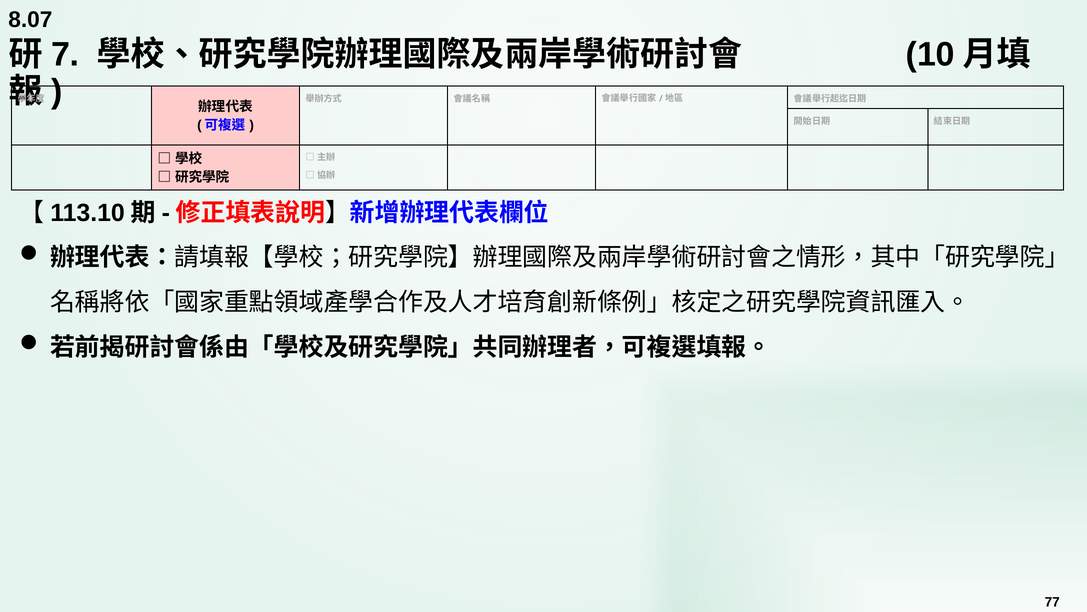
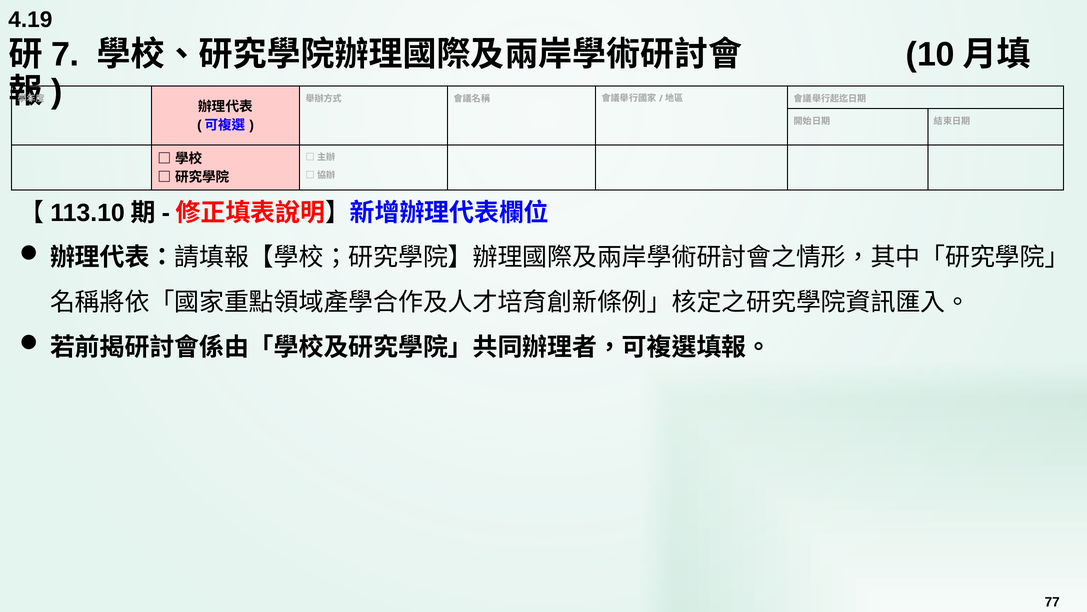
8.07: 8.07 -> 4.19
